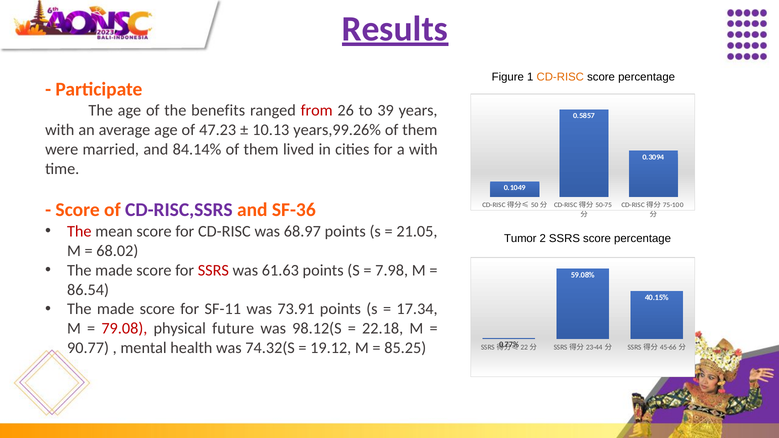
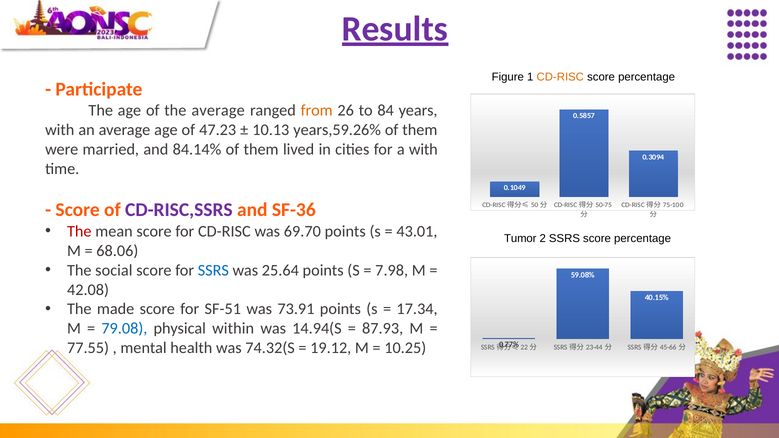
the benefits: benefits -> average
from colour: red -> orange
39: 39 -> 84
years,99.26%: years,99.26% -> years,59.26%
68.97: 68.97 -> 69.70
21.05: 21.05 -> 43.01
68.02: 68.02 -> 68.06
made at (114, 270): made -> social
SSRS at (213, 270) colour: red -> blue
61.63: 61.63 -> 25.64
86.54: 86.54 -> 42.08
SF-11: SF-11 -> SF-51
79.08 colour: red -> blue
future: future -> within
98.12(S: 98.12(S -> 14.94(S
22.18: 22.18 -> 87.93
90.77: 90.77 -> 77.55
85.25: 85.25 -> 10.25
